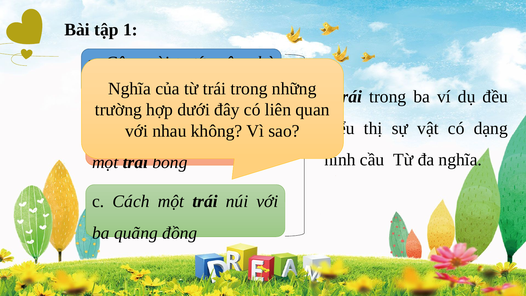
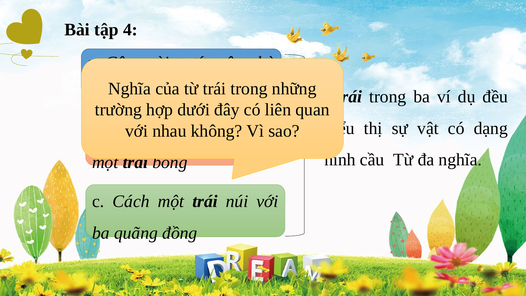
1: 1 -> 4
